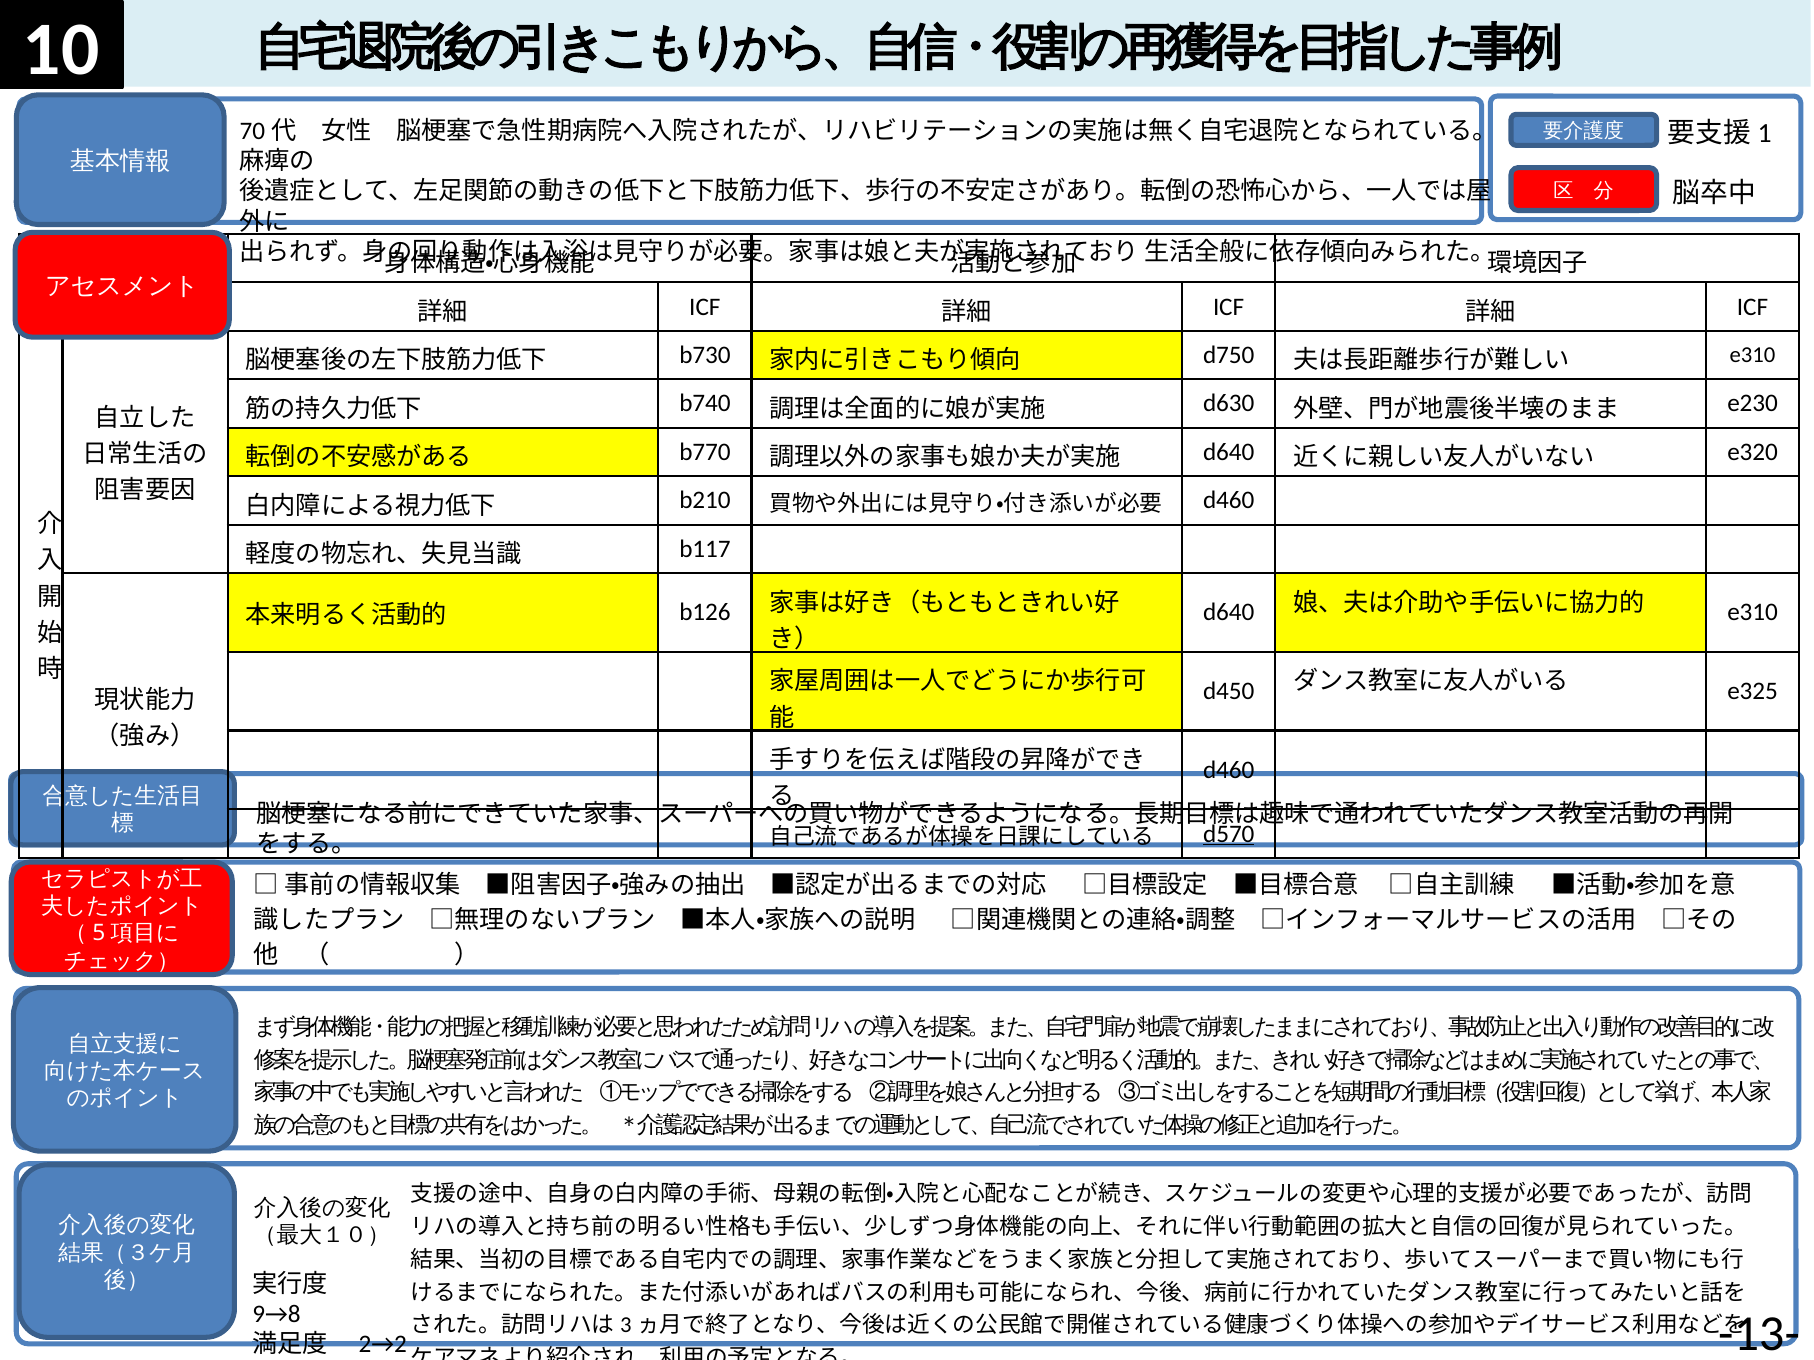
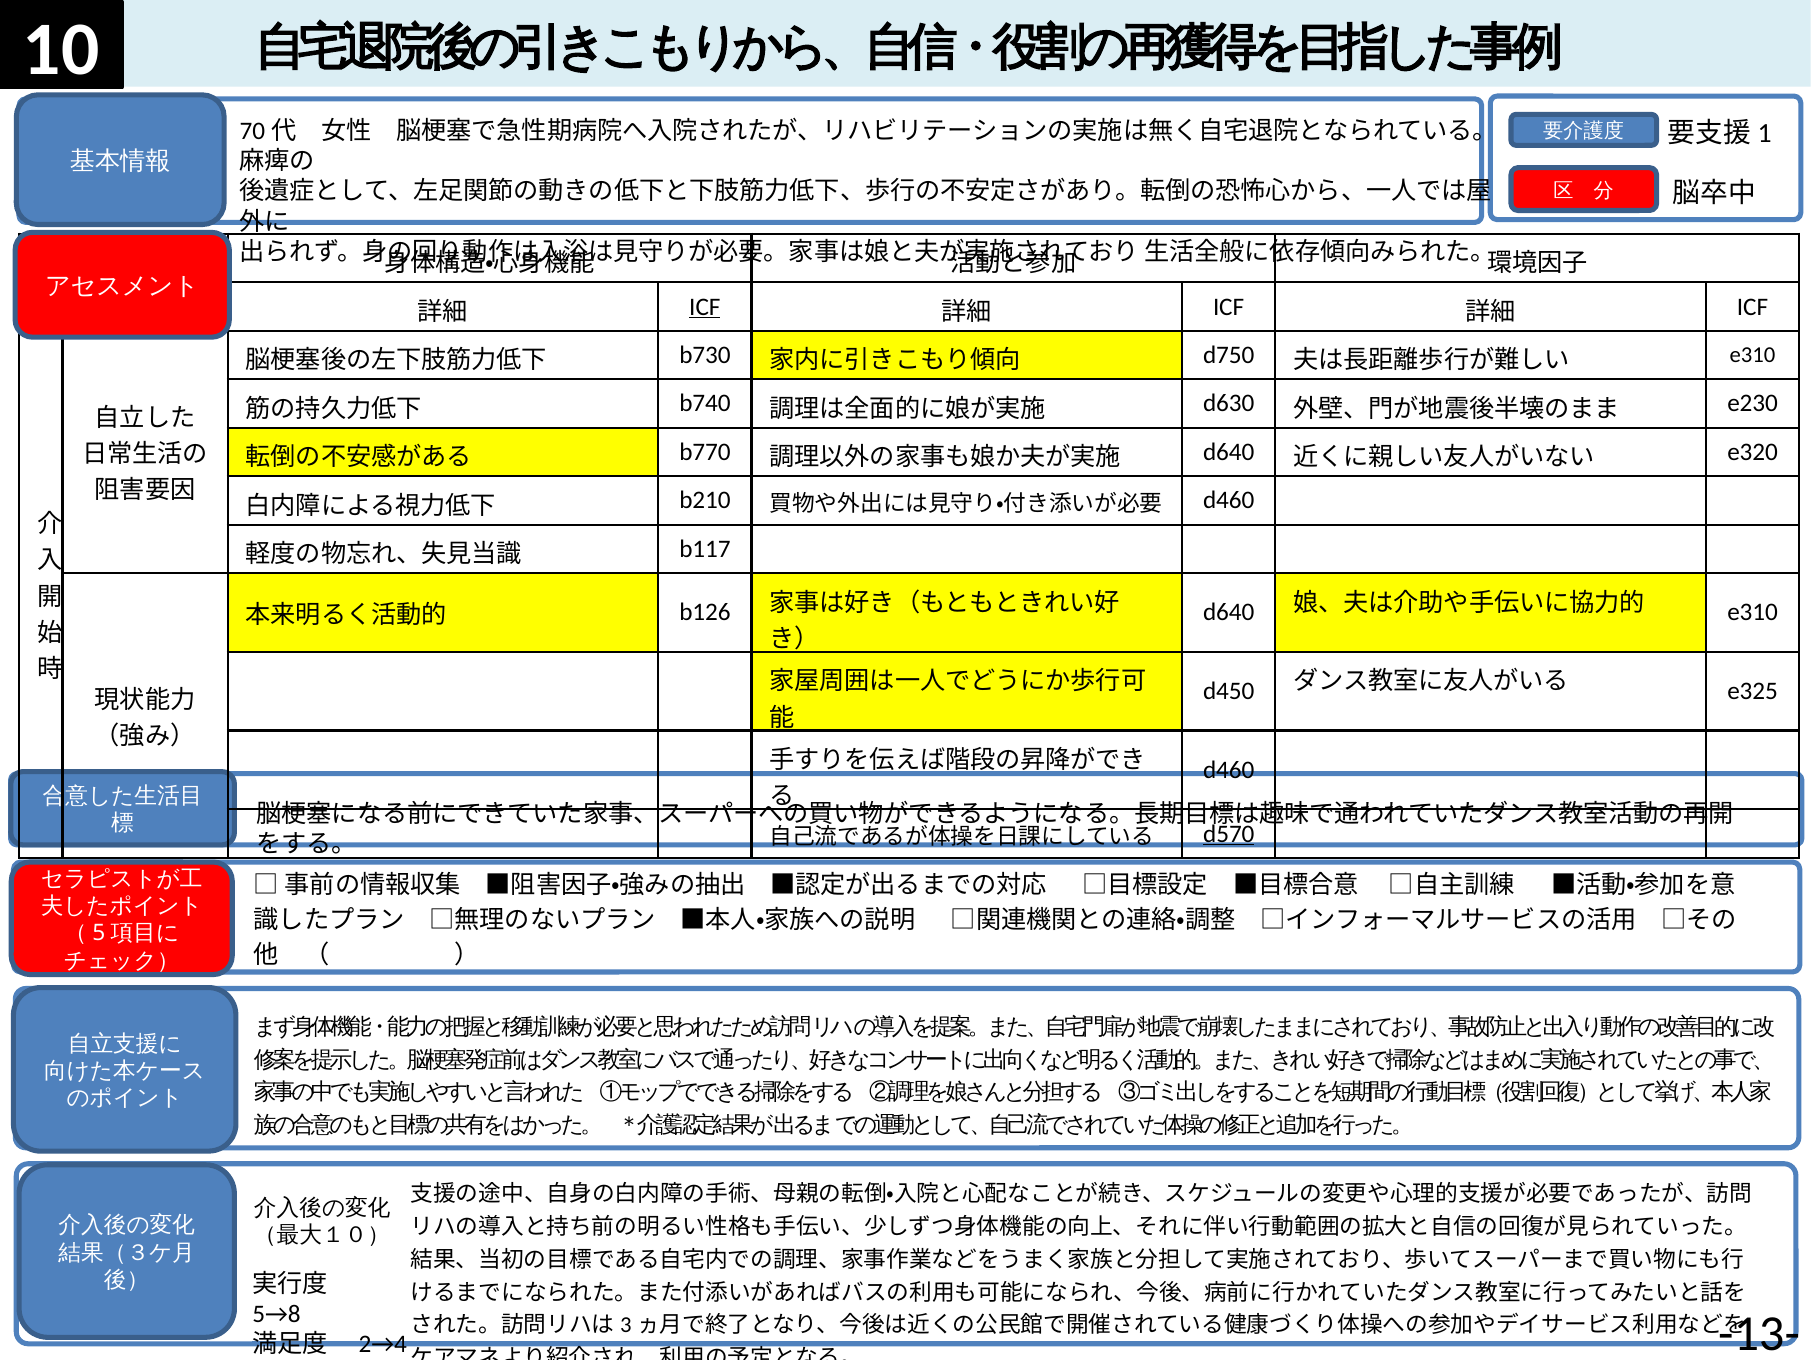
ICF at (705, 307) underline: none -> present
9→8: 9→8 -> 5→8
2→2: 2→2 -> 2→4
